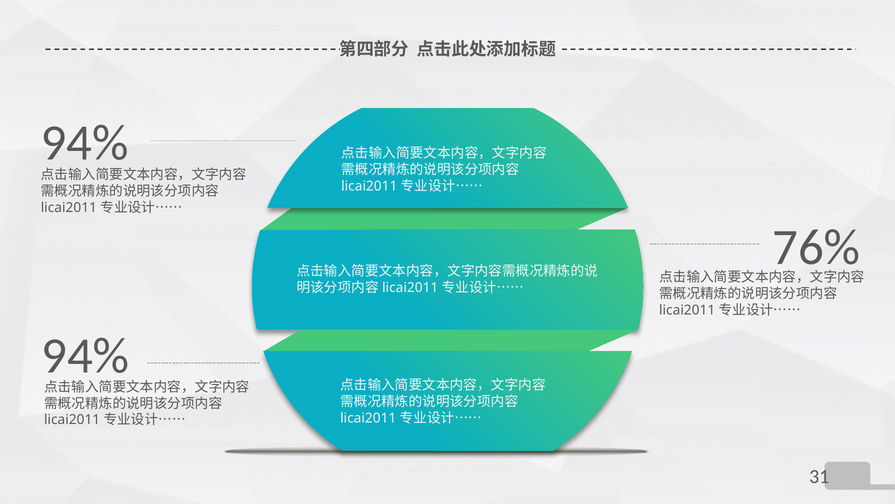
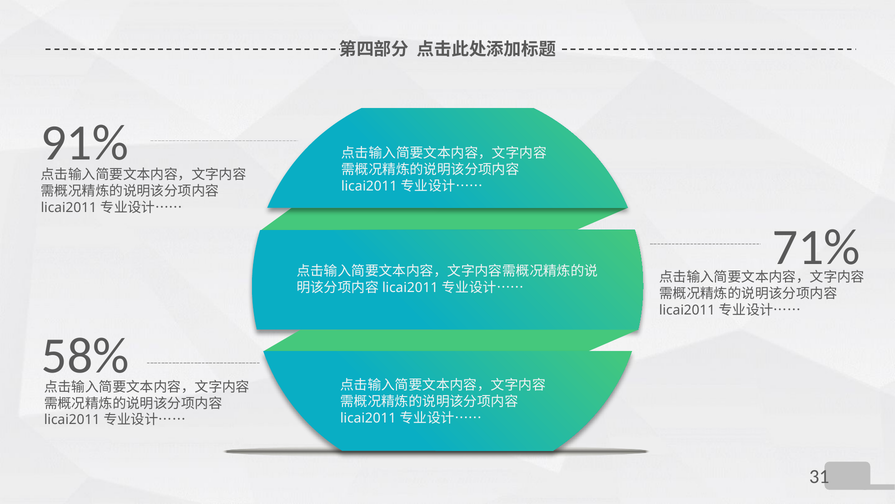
94% at (85, 143): 94% -> 91%
76%: 76% -> 71%
94% at (85, 356): 94% -> 58%
